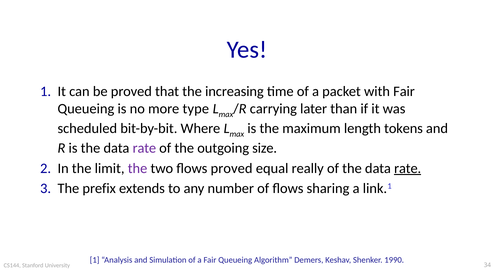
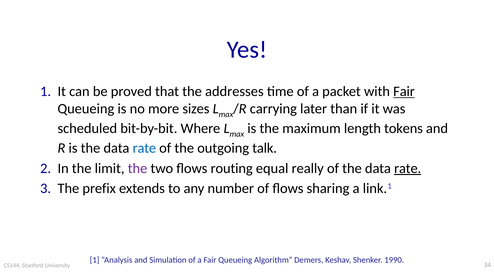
increasing: increasing -> addresses
Fair at (404, 91) underline: none -> present
type: type -> sizes
rate at (144, 148) colour: purple -> blue
size: size -> talk
flows proved: proved -> routing
